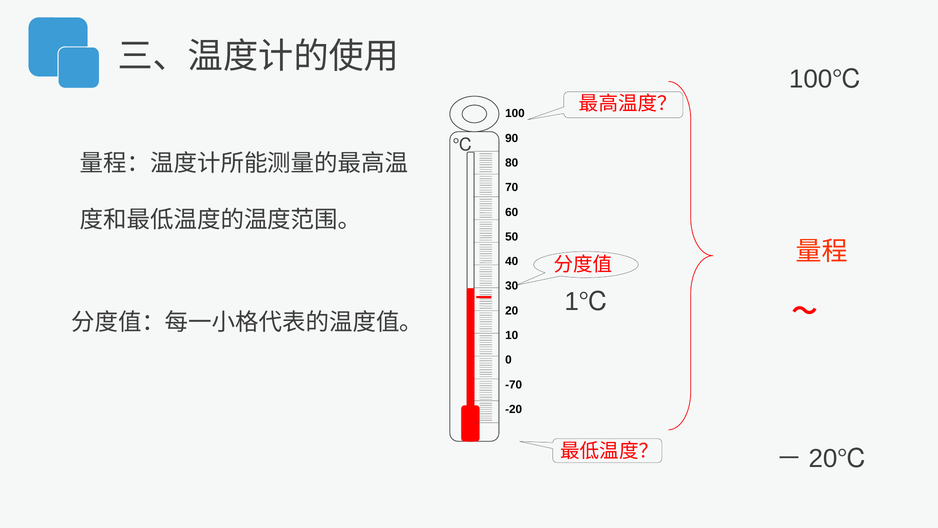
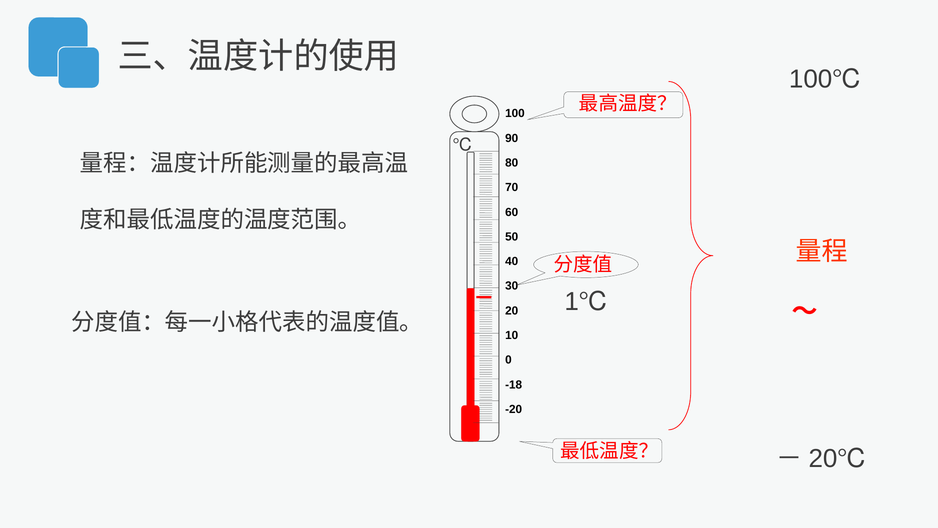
-70: -70 -> -18
